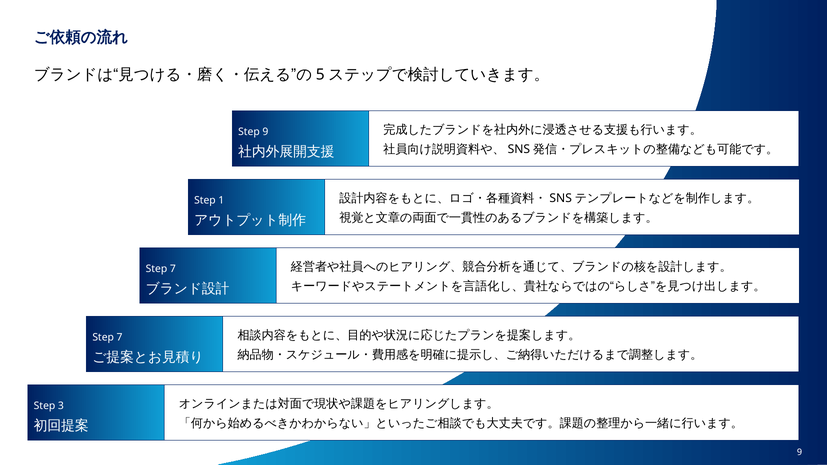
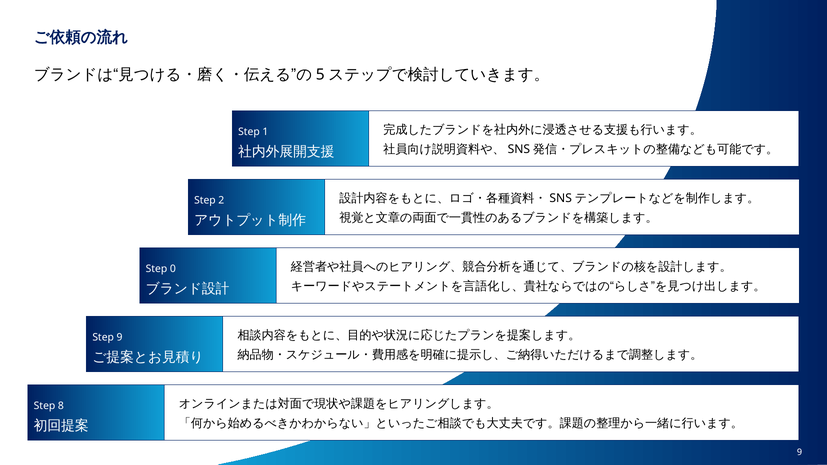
Step 9: 9 -> 1
1: 1 -> 2
7 at (173, 269): 7 -> 0
7 at (120, 337): 7 -> 9
3: 3 -> 8
